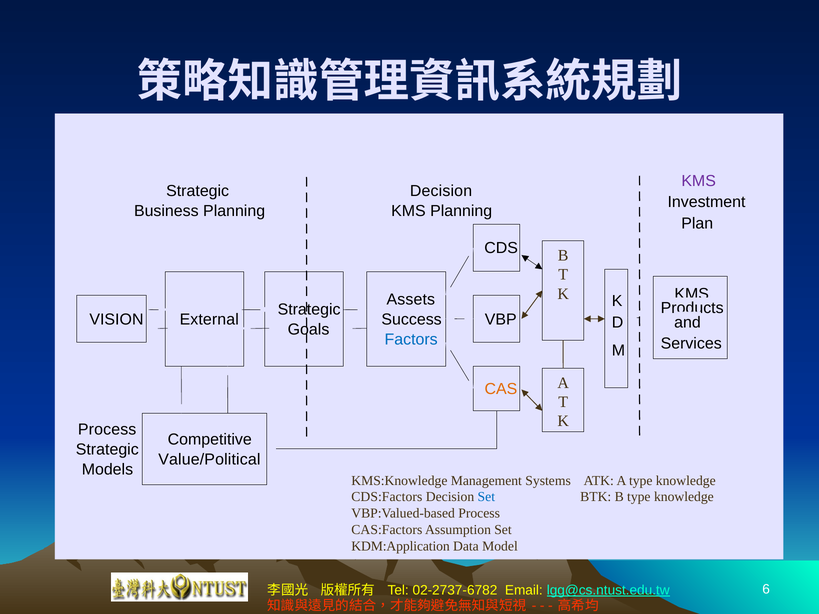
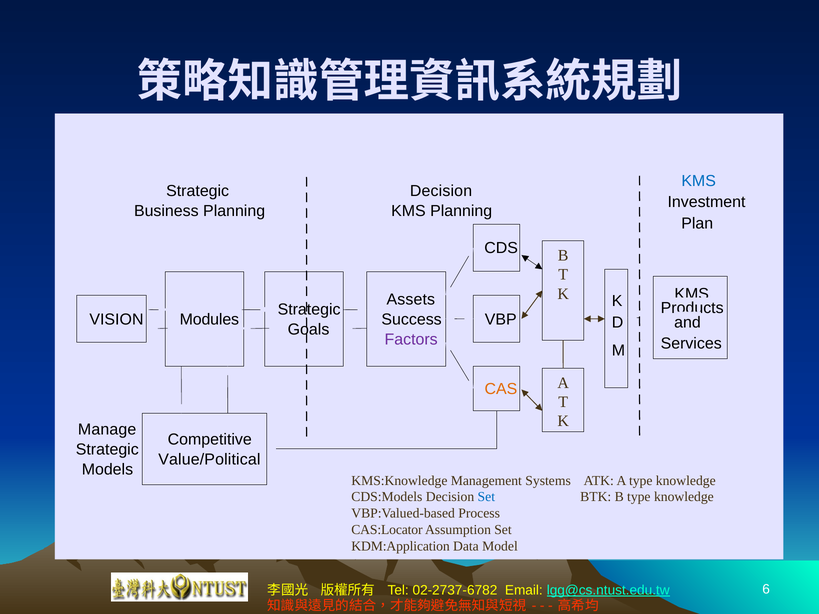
KMS at (699, 181) colour: purple -> blue
External: External -> Modules
Factors colour: blue -> purple
Process at (107, 429): Process -> Manage
CDS:Factors: CDS:Factors -> CDS:Models
CAS:Factors: CAS:Factors -> CAS:Locator
